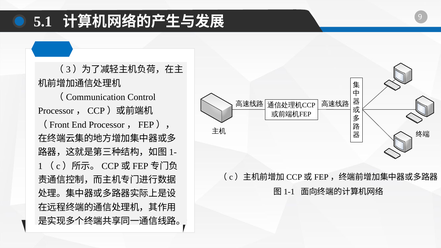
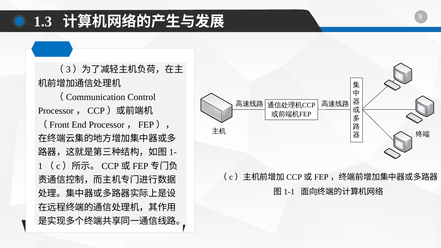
5.1: 5.1 -> 1.3
